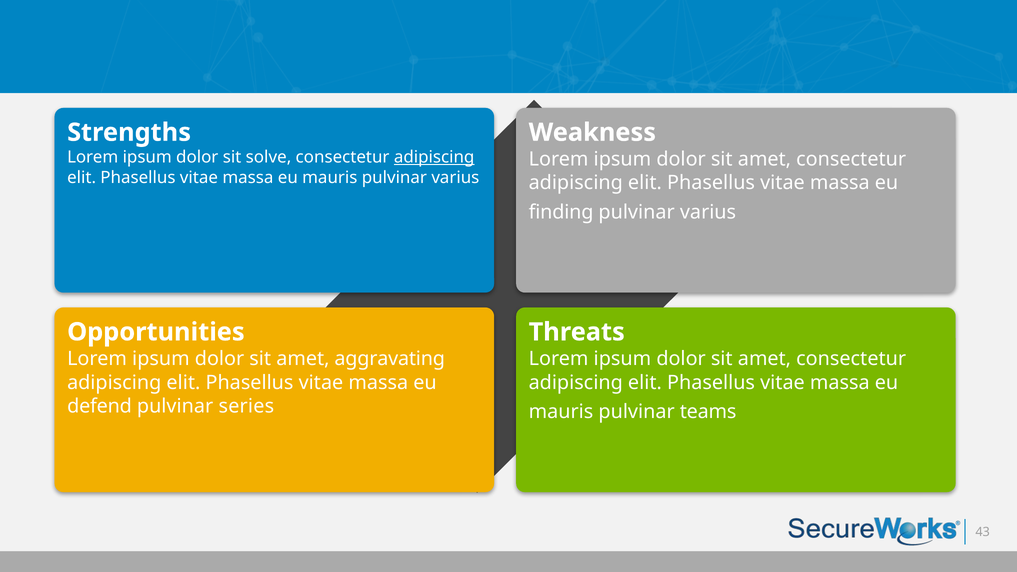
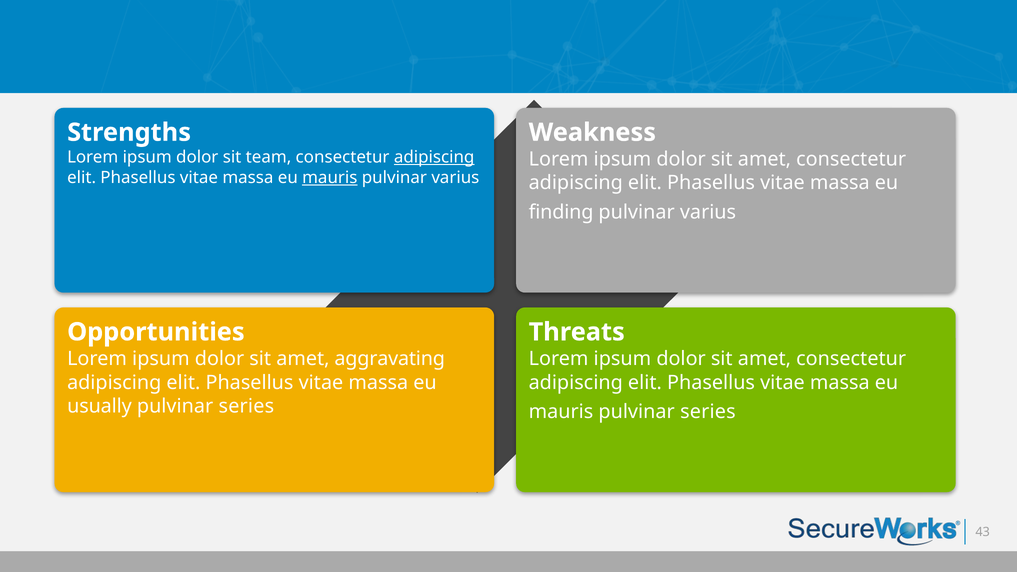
solve: solve -> team
mauris at (330, 178) underline: none -> present
defend: defend -> usually
mauris pulvinar teams: teams -> series
